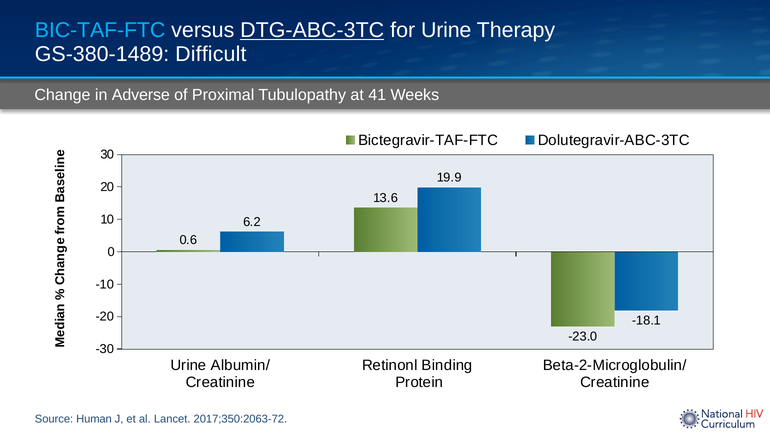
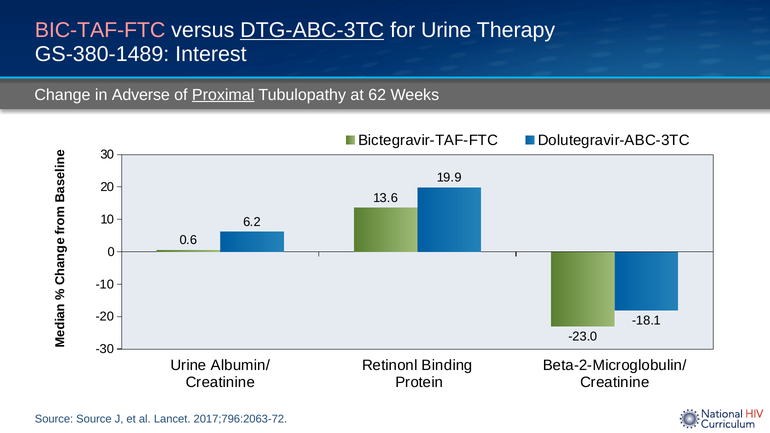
BIC-TAF-FTC colour: light blue -> pink
Difficult: Difficult -> Interest
Proximal underline: none -> present
41: 41 -> 62
Source Human: Human -> Source
2017;350:2063-72: 2017;350:2063-72 -> 2017;796:2063-72
